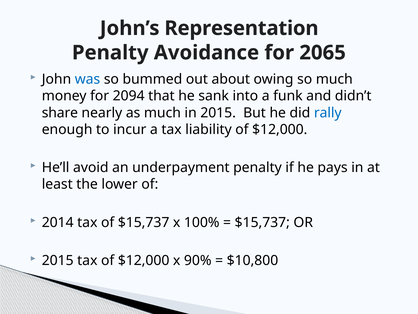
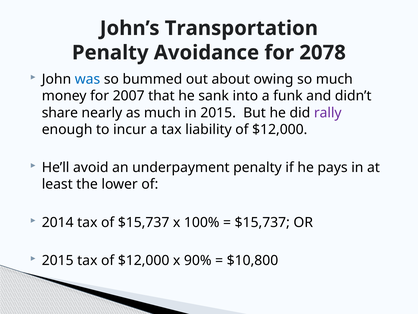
Representation: Representation -> Transportation
2065: 2065 -> 2078
2094: 2094 -> 2007
rally colour: blue -> purple
